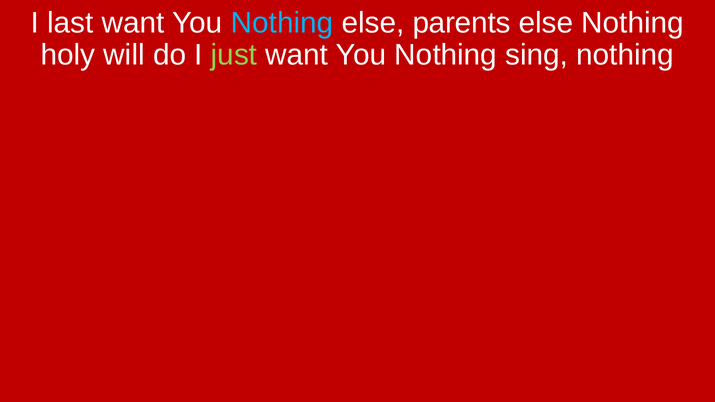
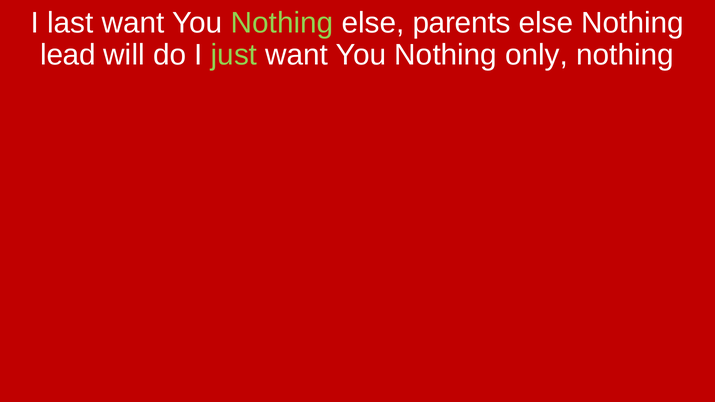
Nothing at (282, 23) colour: light blue -> light green
holy: holy -> lead
sing: sing -> only
